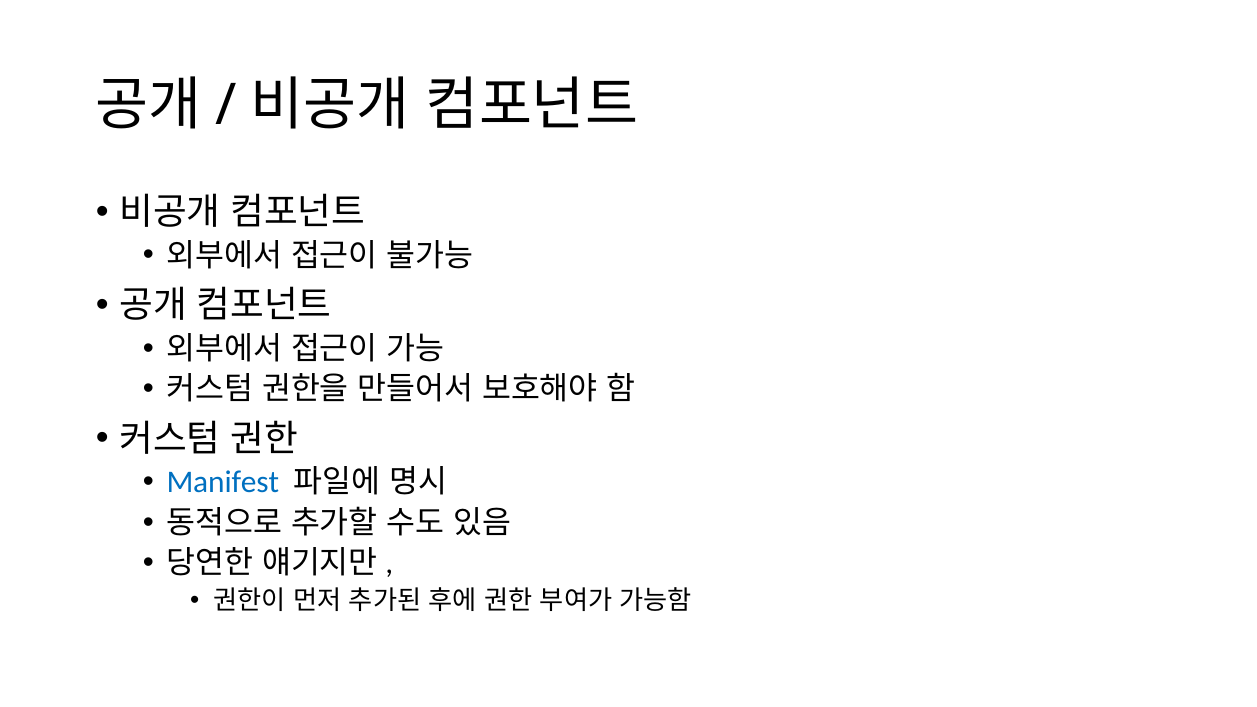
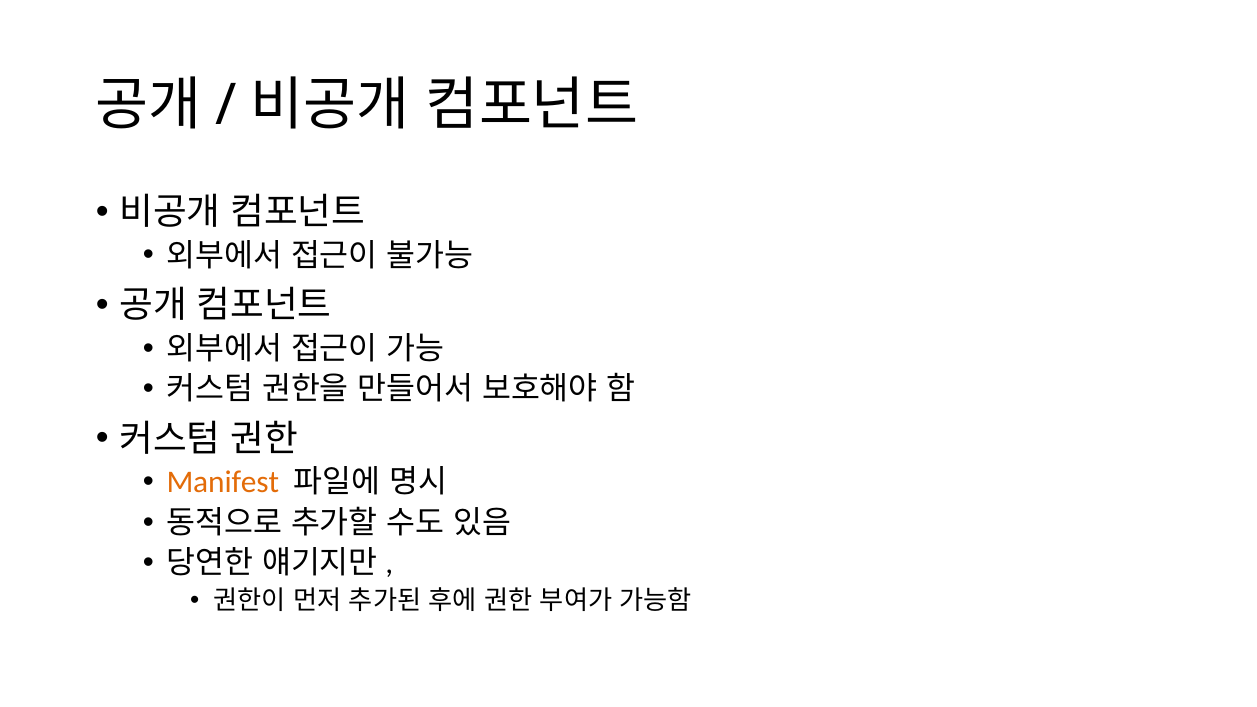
Manifest colour: blue -> orange
